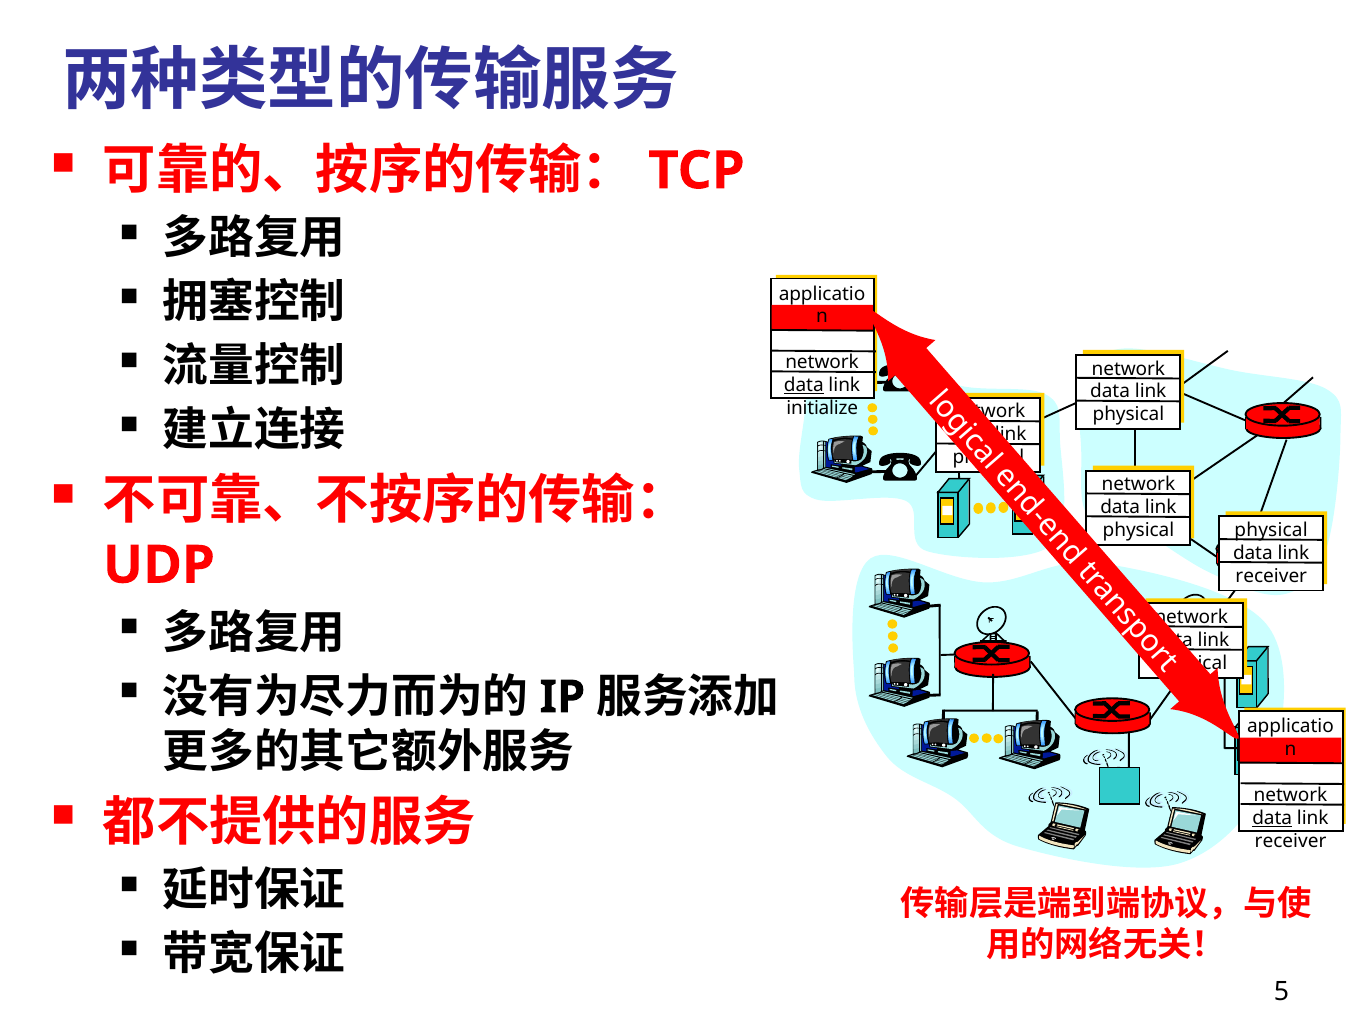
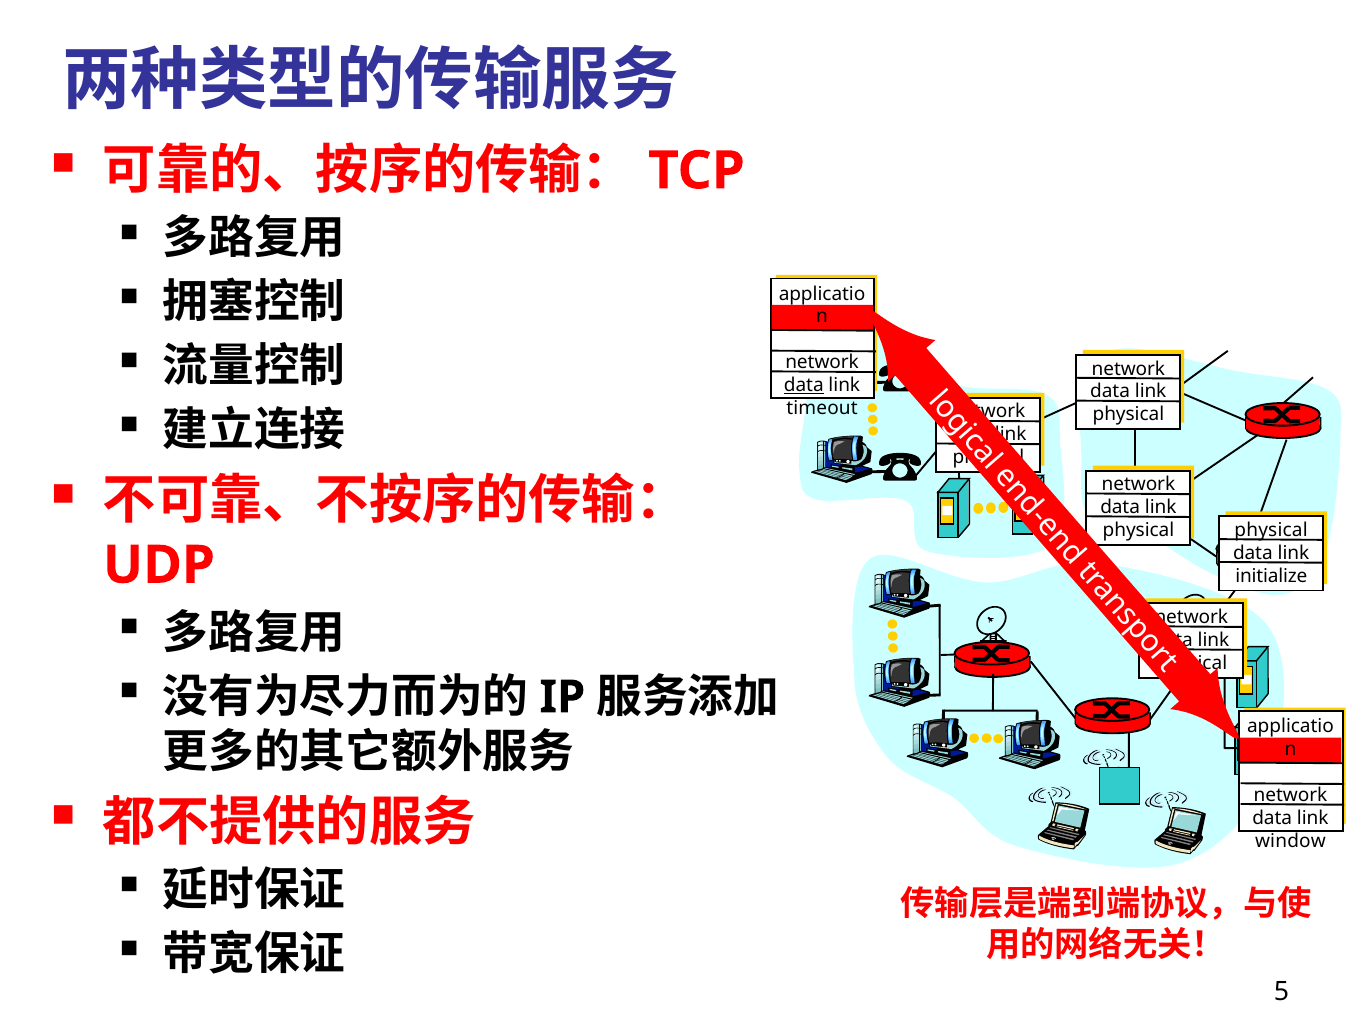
initialize: initialize -> timeout
receiver at (1271, 576): receiver -> initialize
data at (1272, 818) underline: present -> none
receiver at (1291, 841): receiver -> window
